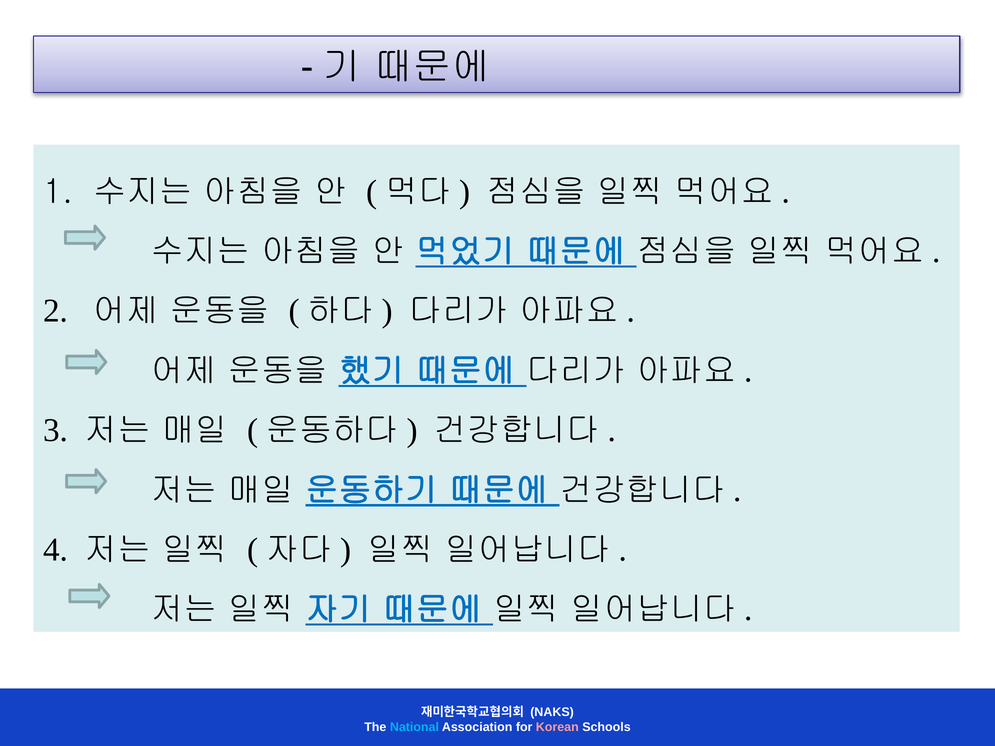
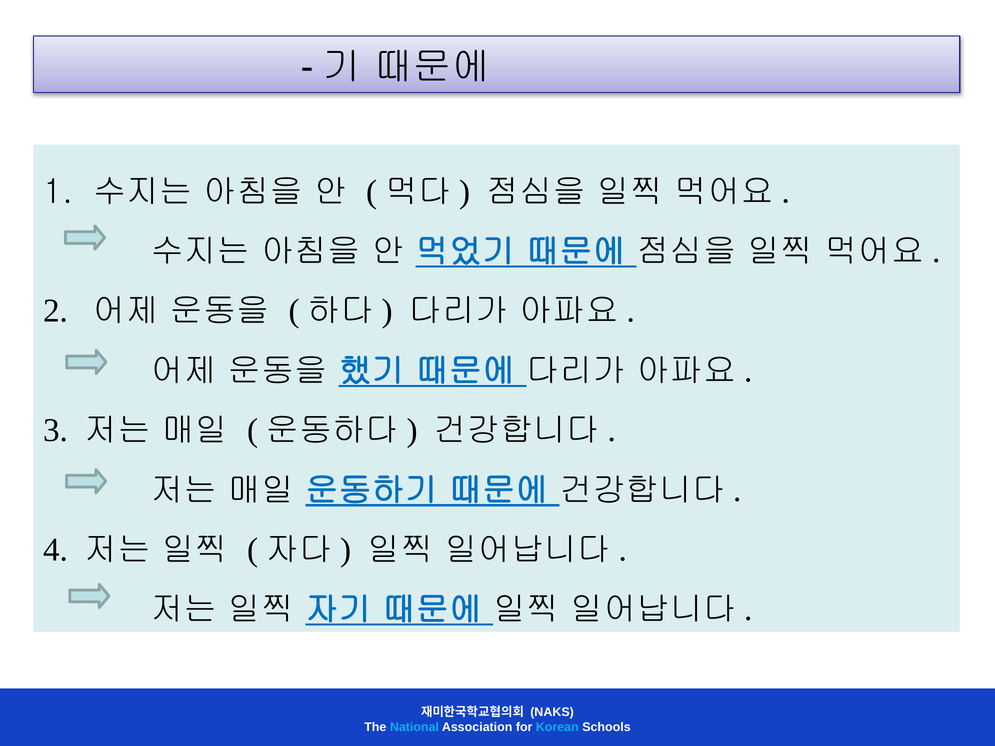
Korean colour: pink -> light blue
